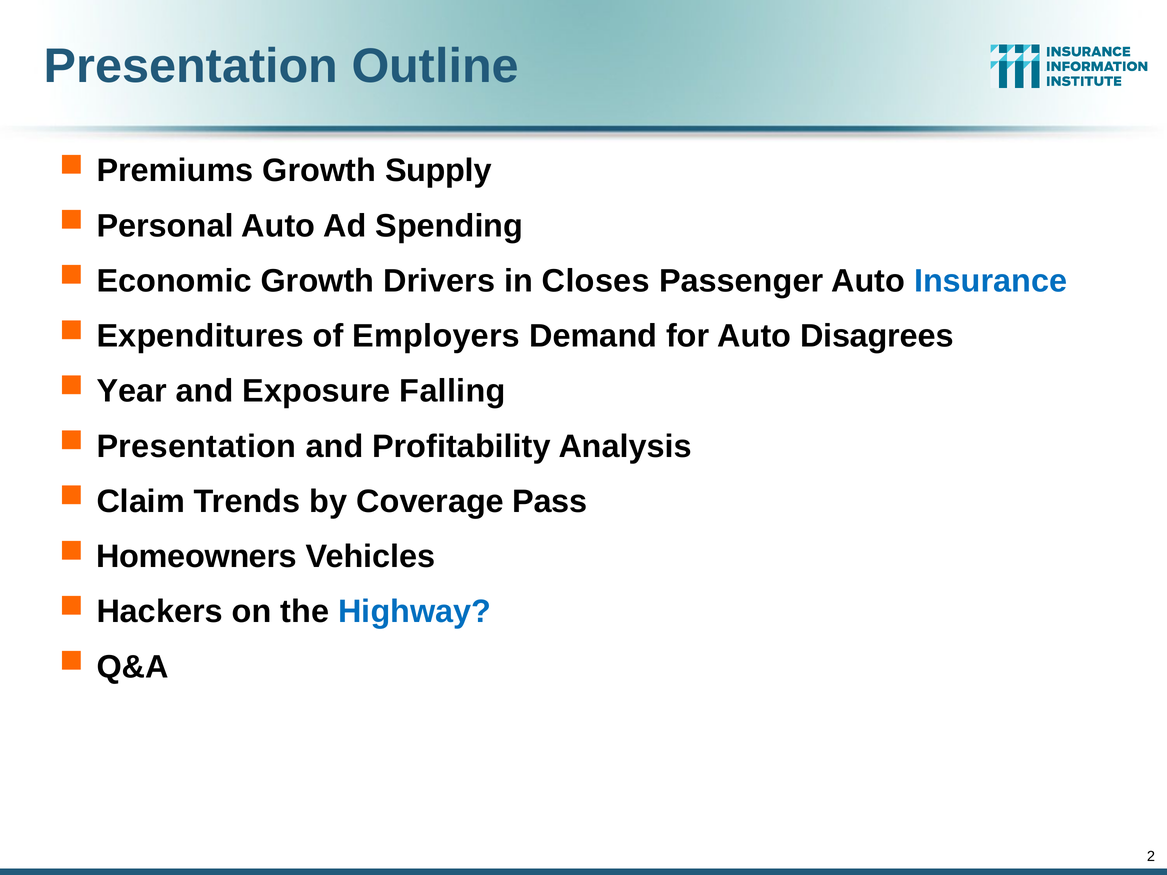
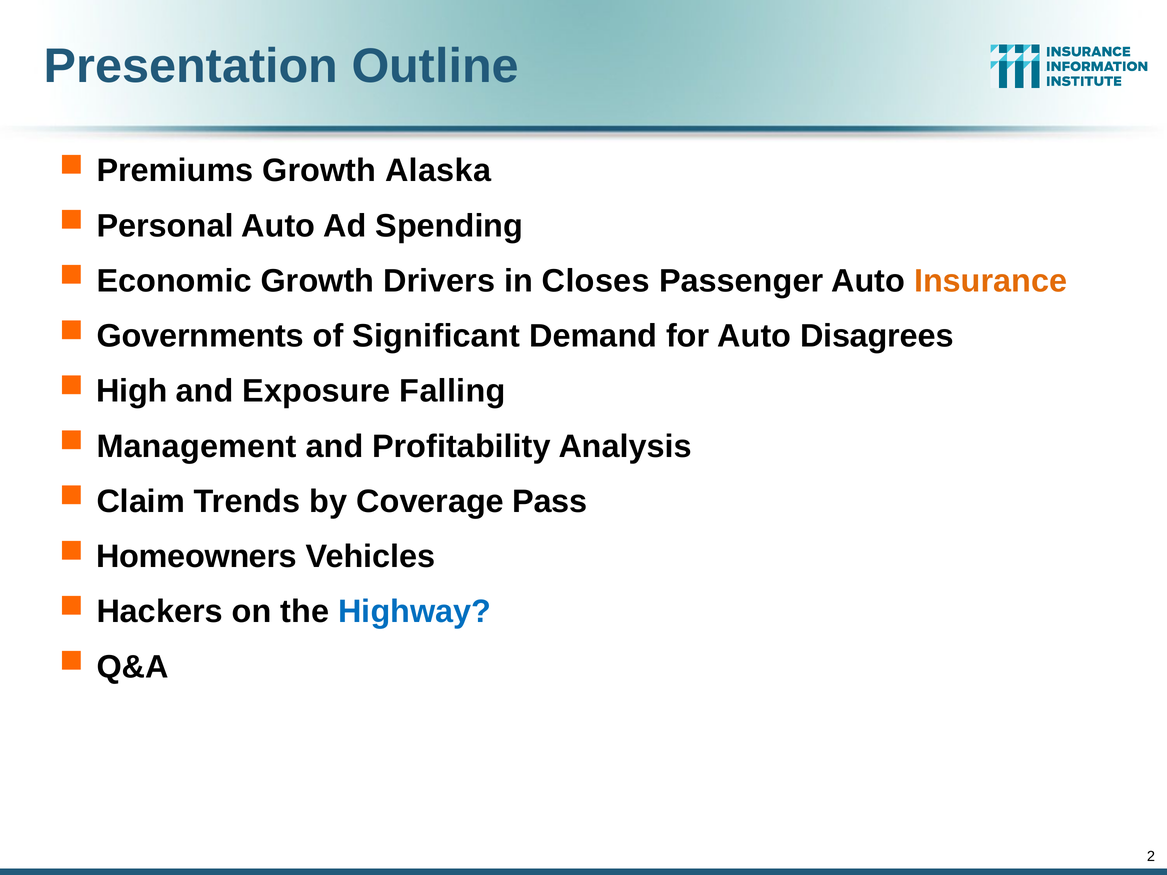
Supply: Supply -> Alaska
Insurance colour: blue -> orange
Expenditures: Expenditures -> Governments
Employers: Employers -> Significant
Year: Year -> High
Presentation at (196, 446): Presentation -> Management
